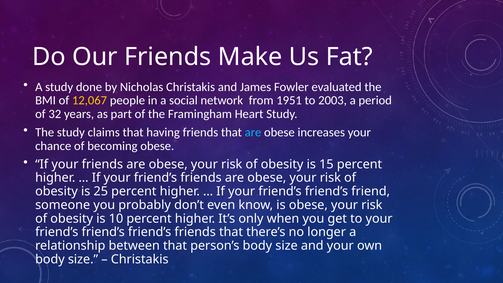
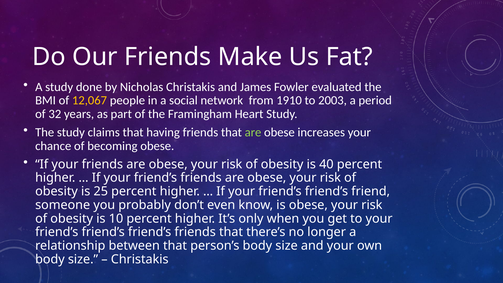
1951: 1951 -> 1910
are at (253, 132) colour: light blue -> light green
15: 15 -> 40
